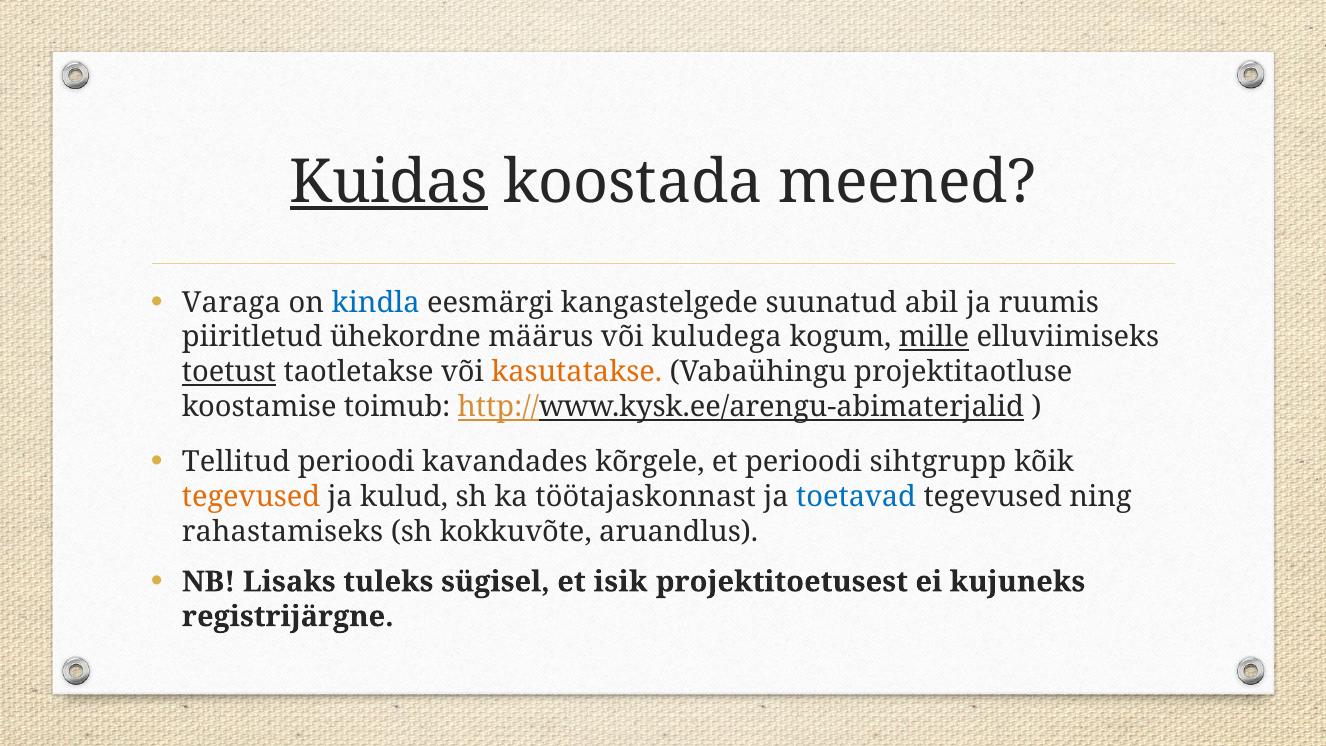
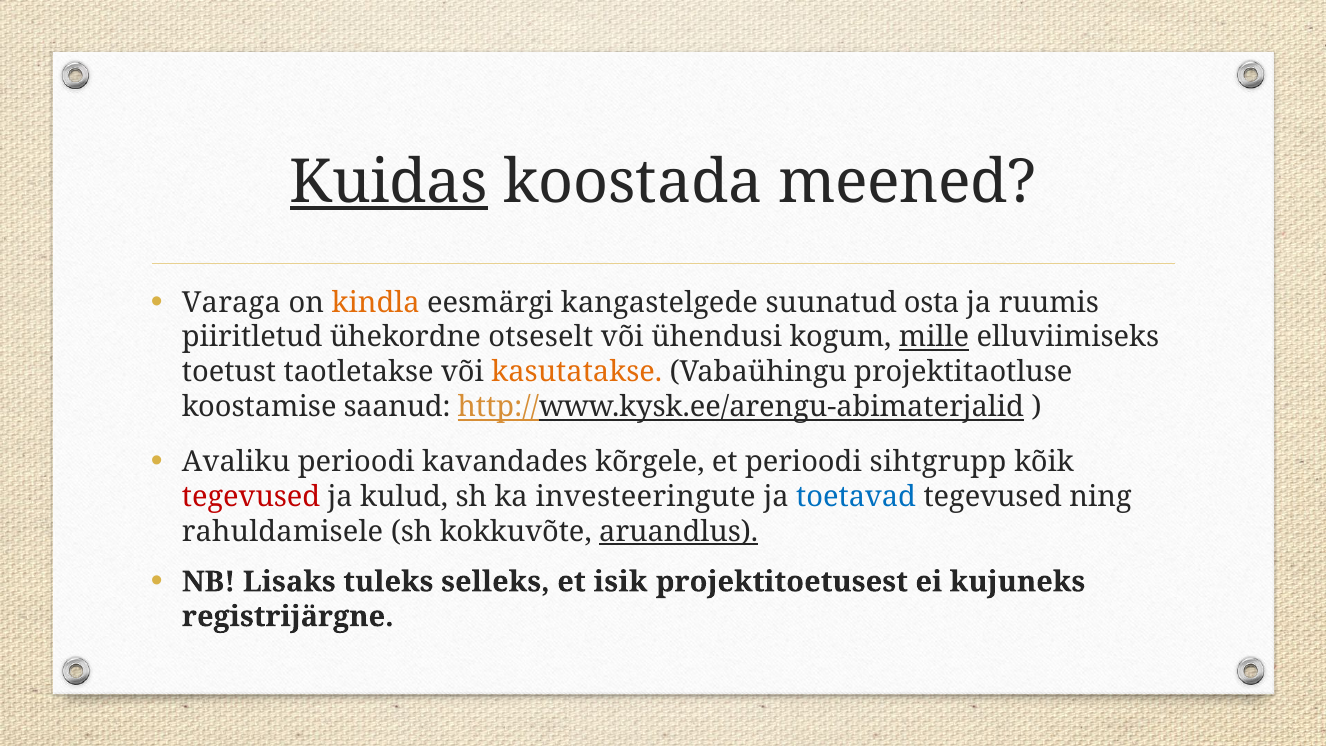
kindla colour: blue -> orange
abil: abil -> osta
määrus: määrus -> otseselt
kuludega: kuludega -> ühendusi
toetust underline: present -> none
toimub: toimub -> saanud
Tellitud: Tellitud -> Avaliku
tegevused at (251, 497) colour: orange -> red
töötajaskonnast: töötajaskonnast -> investeeringute
rahastamiseks: rahastamiseks -> rahuldamisele
aruandlus underline: none -> present
sügisel: sügisel -> selleks
